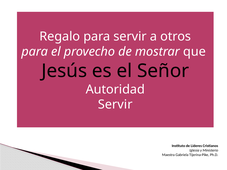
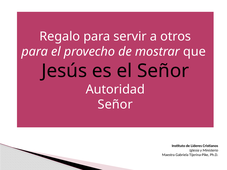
Servir at (115, 105): Servir -> Señor
